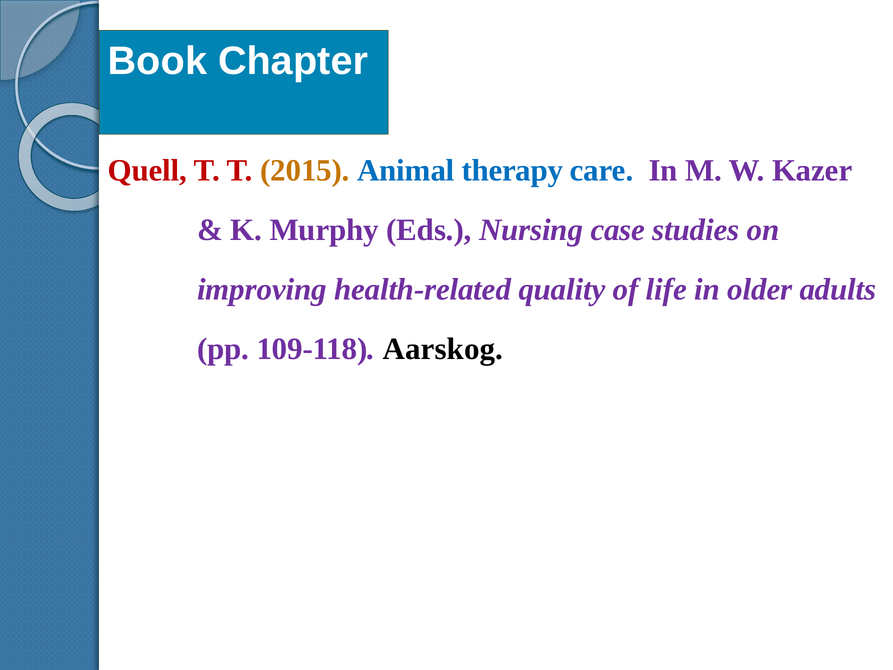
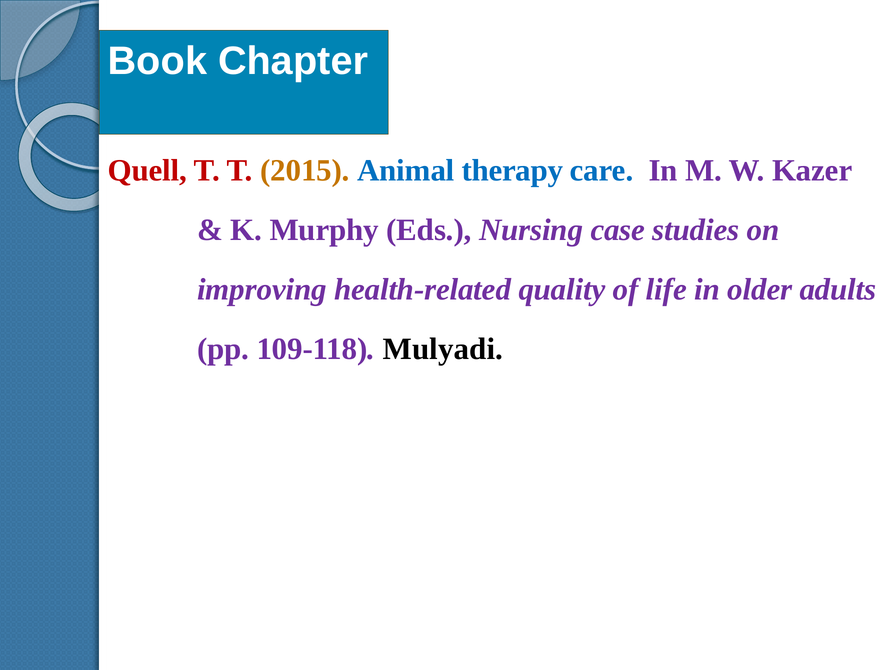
Aarskog: Aarskog -> Mulyadi
